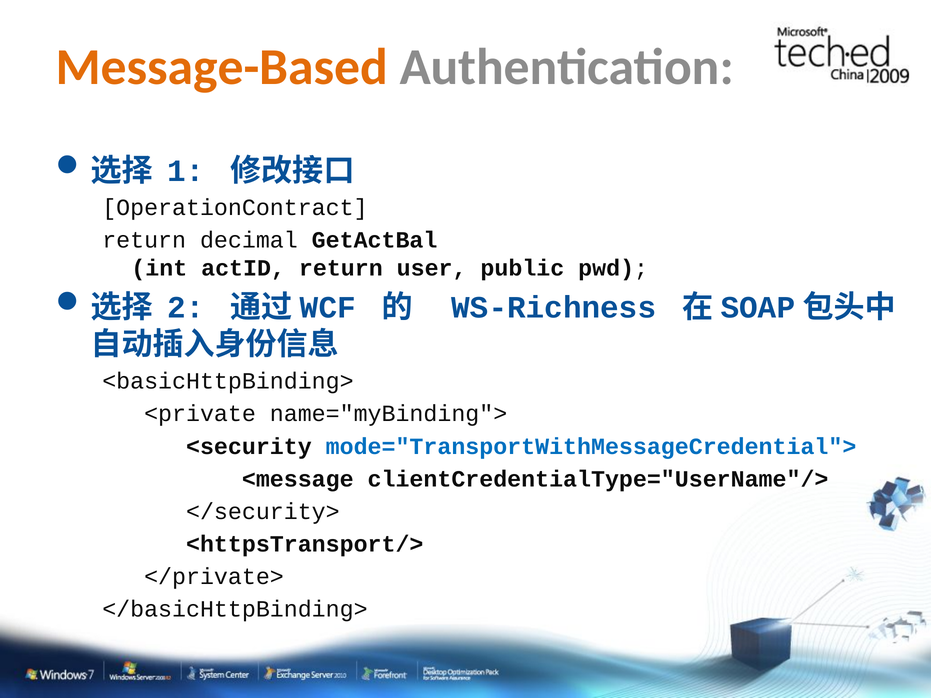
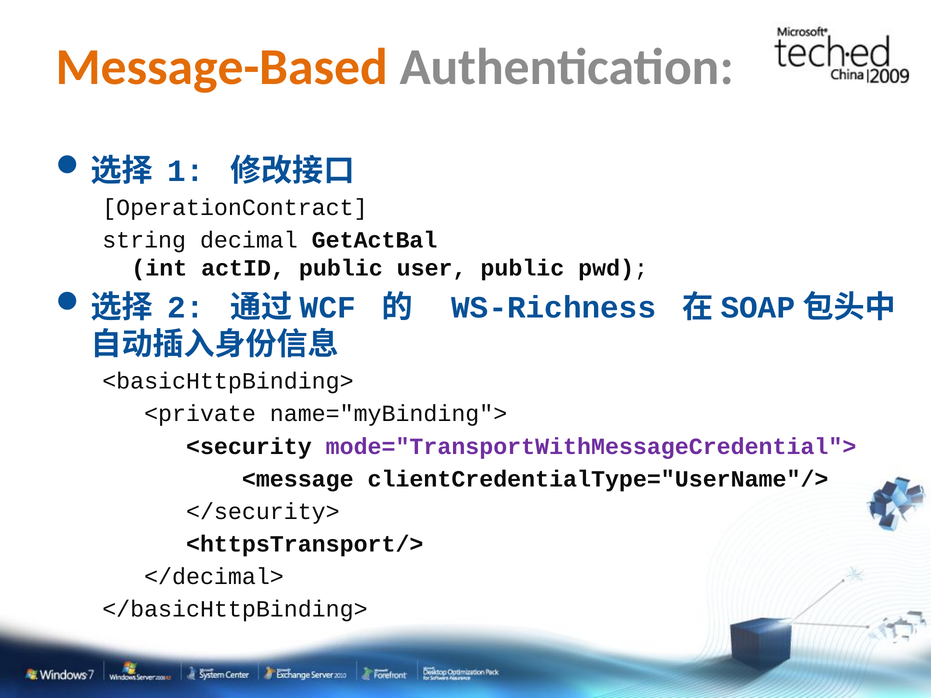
return at (144, 240): return -> string
actID return: return -> public
mode="TransportWithMessageCredential"> colour: blue -> purple
</private>: </private> -> </decimal>
